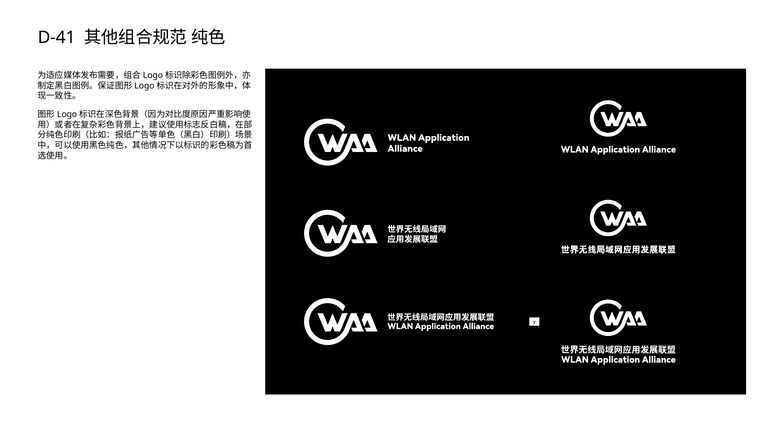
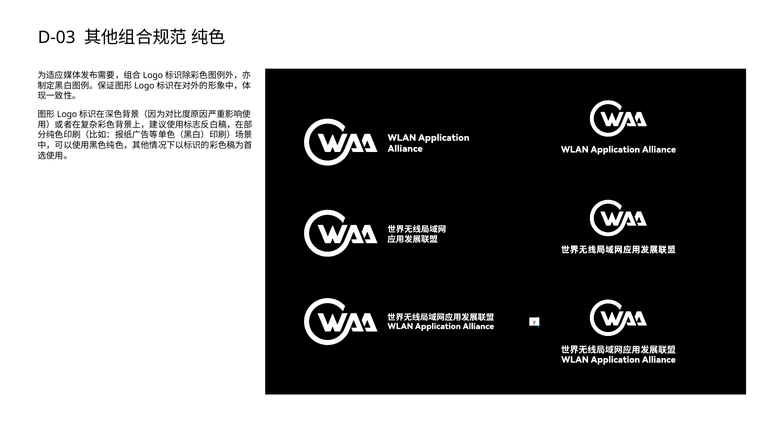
D-41: D-41 -> D-03
